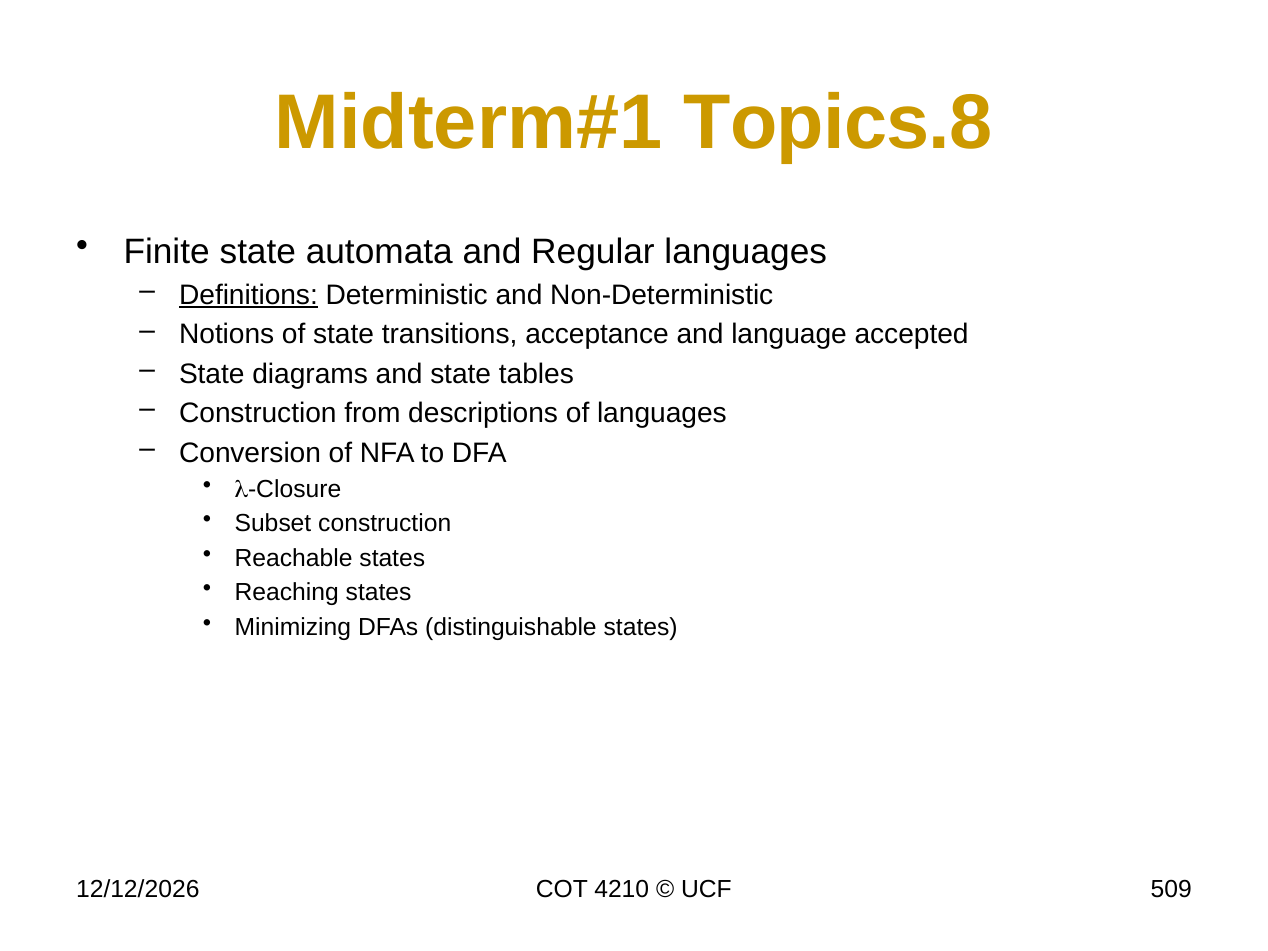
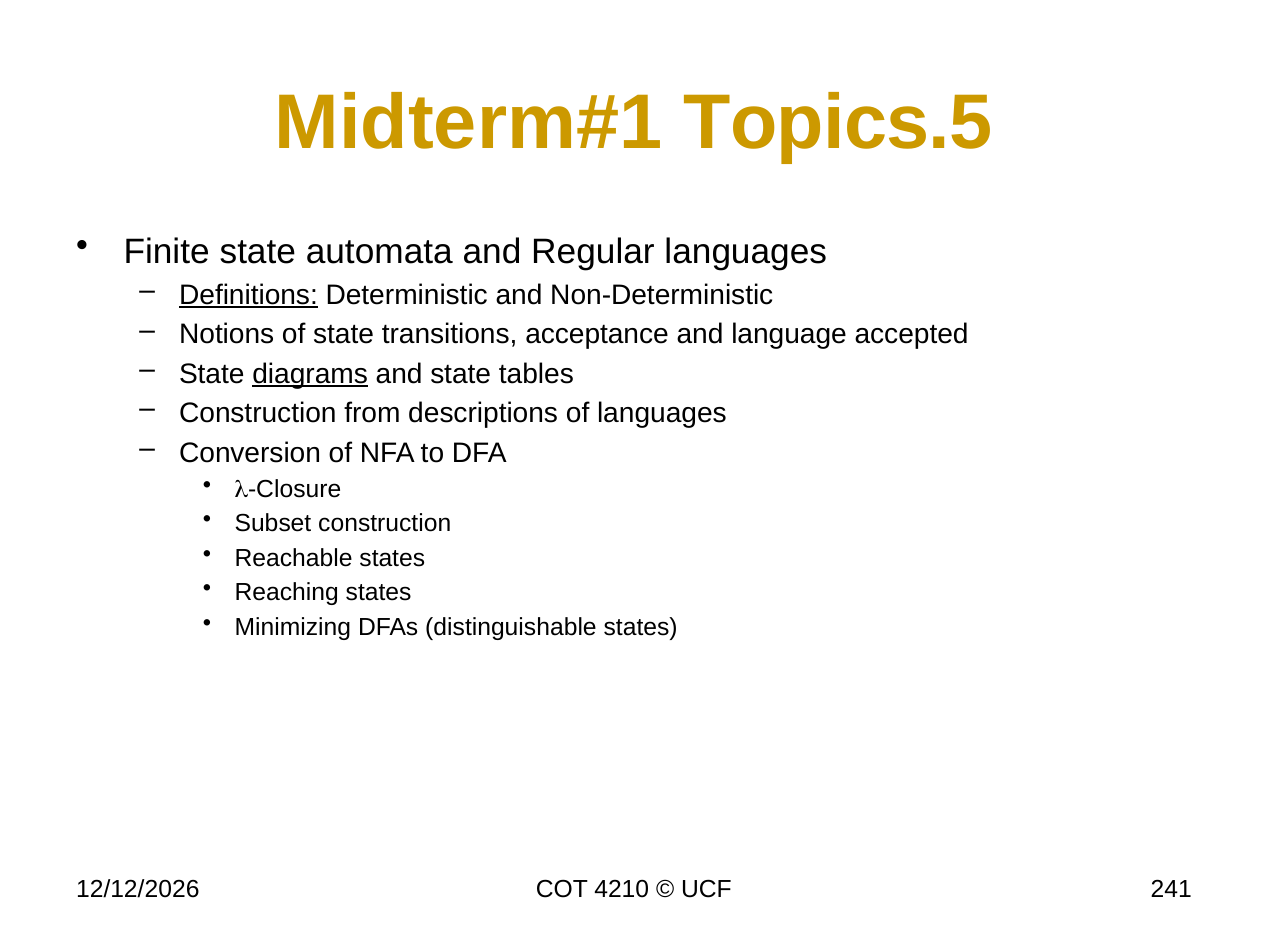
Topics.8: Topics.8 -> Topics.5
diagrams underline: none -> present
509: 509 -> 241
